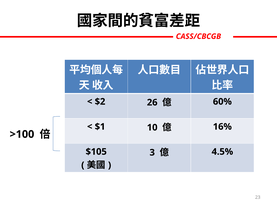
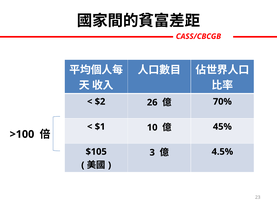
60%: 60% -> 70%
16%: 16% -> 45%
